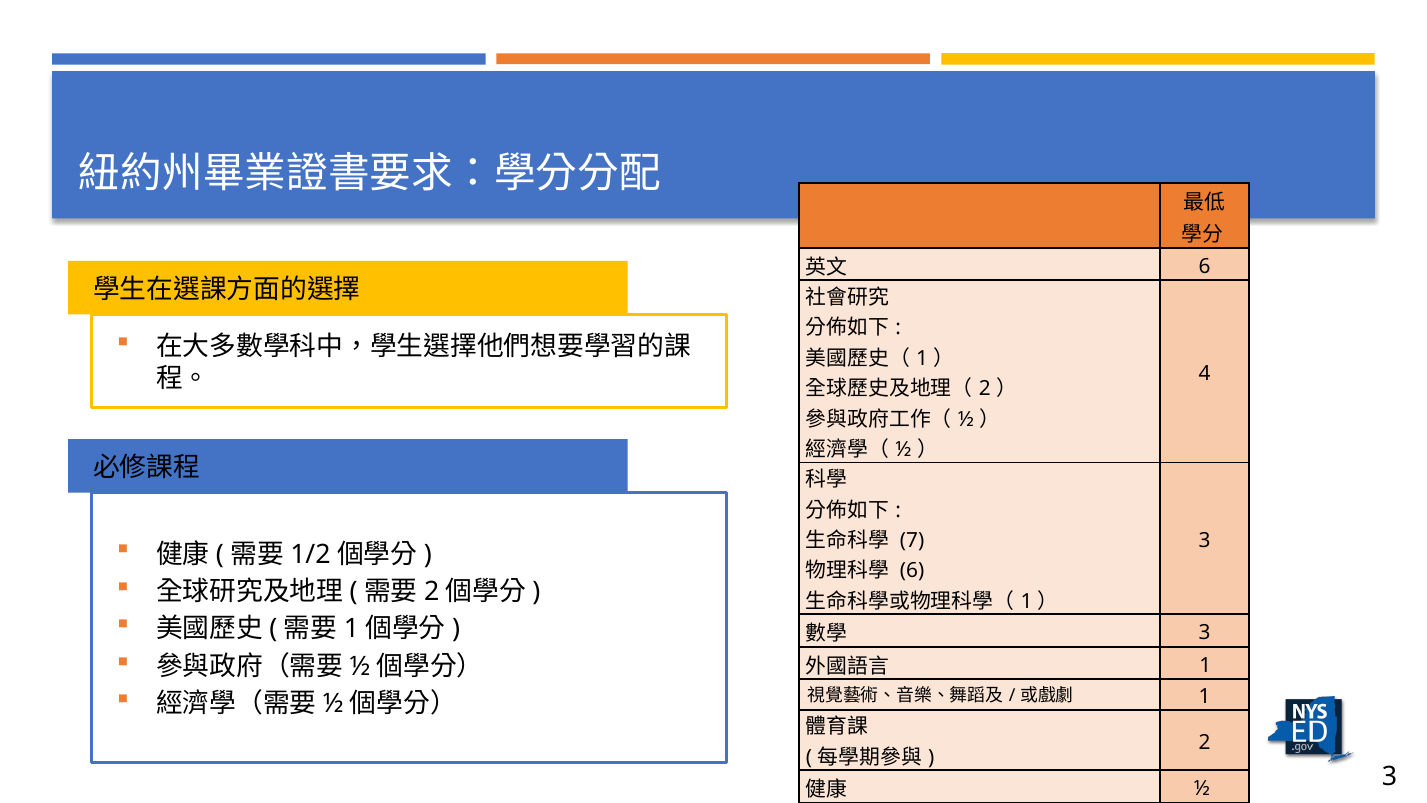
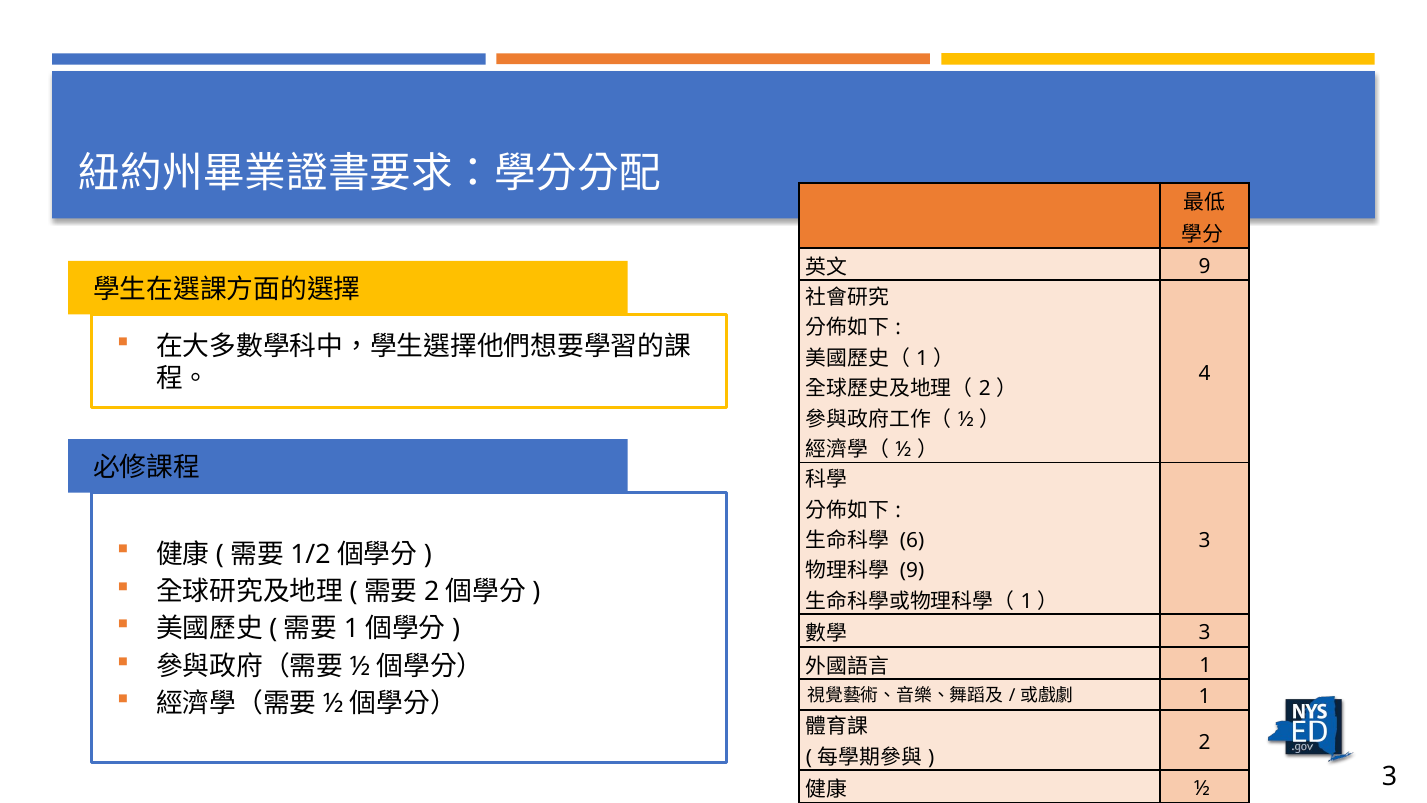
6 at (1205, 266): 6 -> 9
7: 7 -> 6
6 at (912, 571): 6 -> 9
